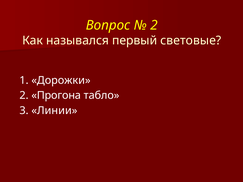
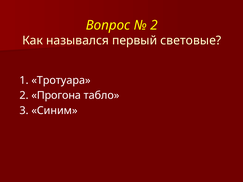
Дорожки: Дорожки -> Тротуара
Линии: Линии -> Синим
